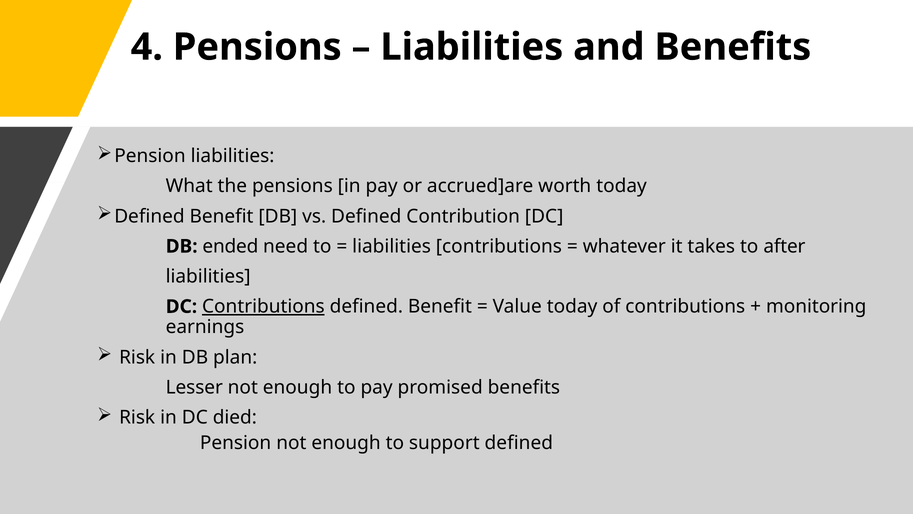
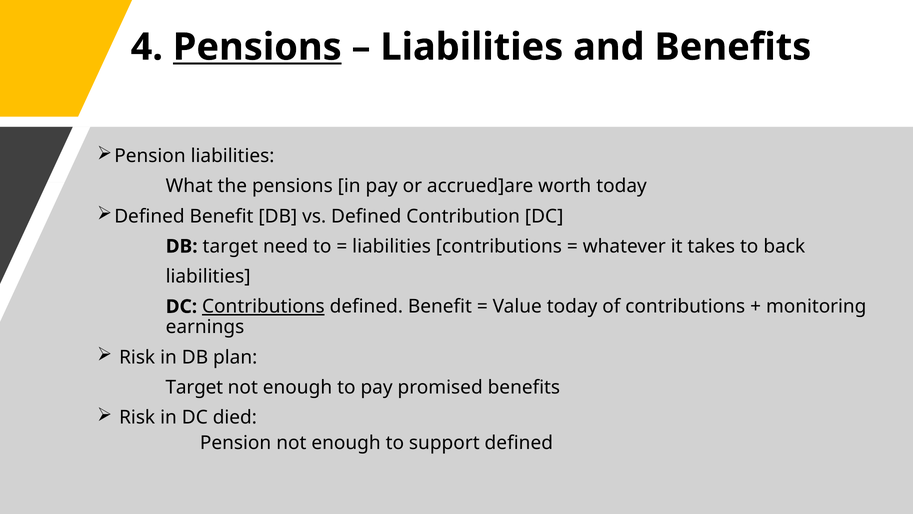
Pensions at (257, 47) underline: none -> present
DB ended: ended -> target
after: after -> back
Lesser at (194, 387): Lesser -> Target
